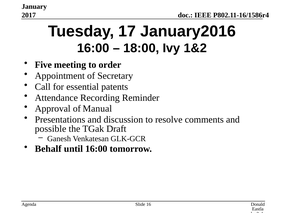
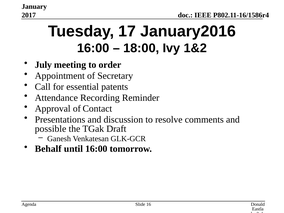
Five: Five -> July
Manual: Manual -> Contact
